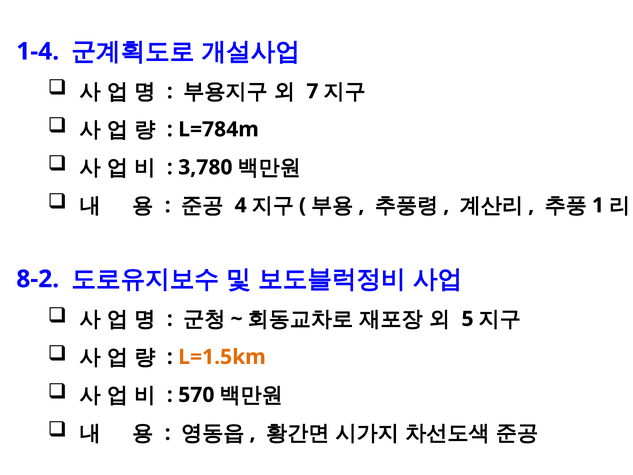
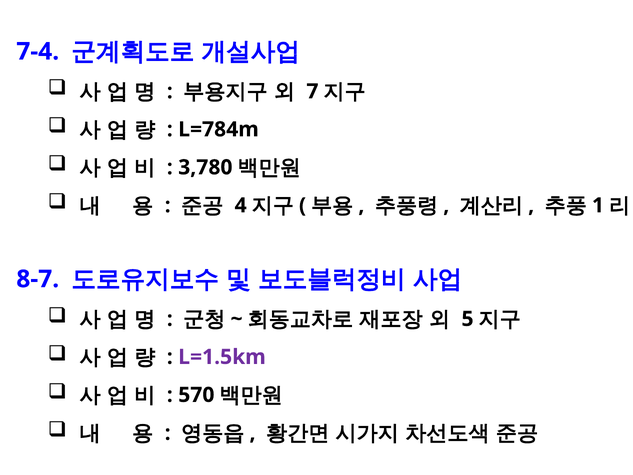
1-4: 1-4 -> 7-4
8-2: 8-2 -> 8-7
L=1.5km colour: orange -> purple
